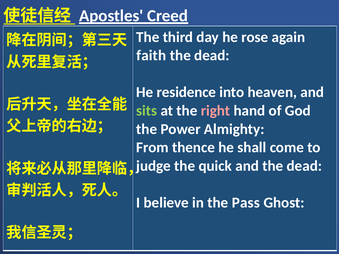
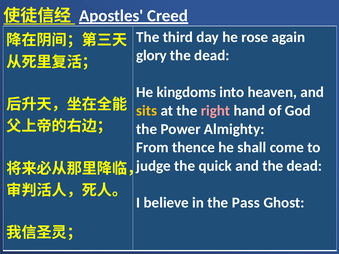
faith: faith -> glory
residence: residence -> kingdoms
sits colour: light green -> yellow
